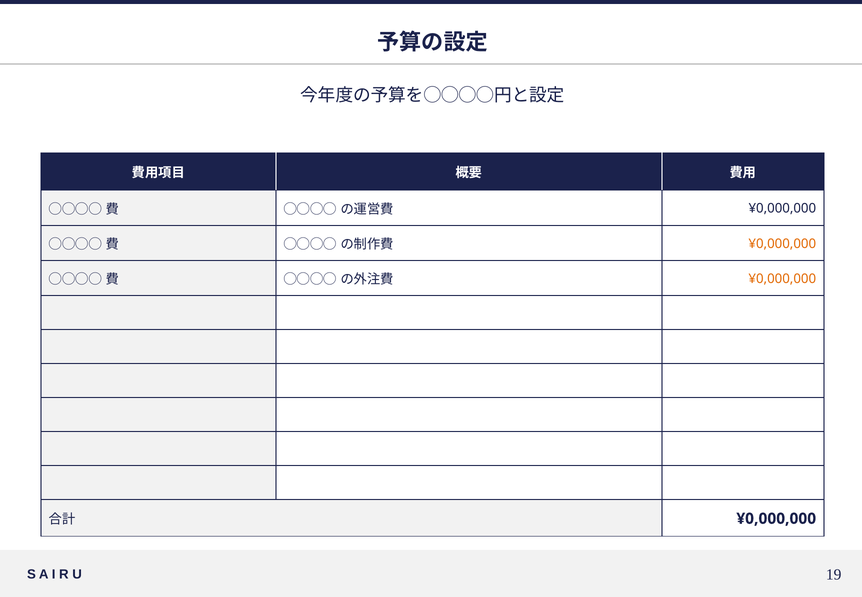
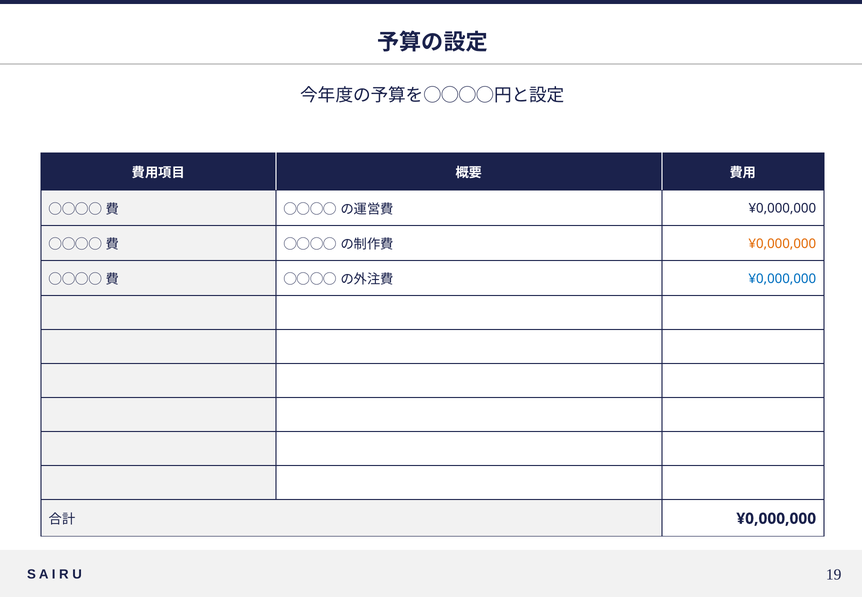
¥0,000,000 at (782, 279) colour: orange -> blue
